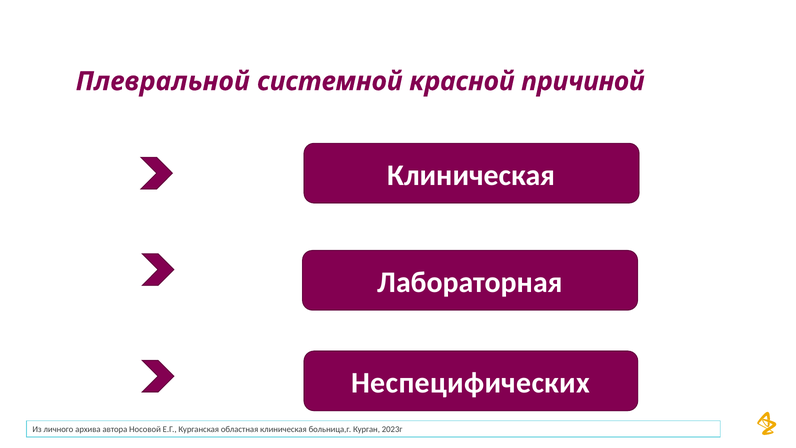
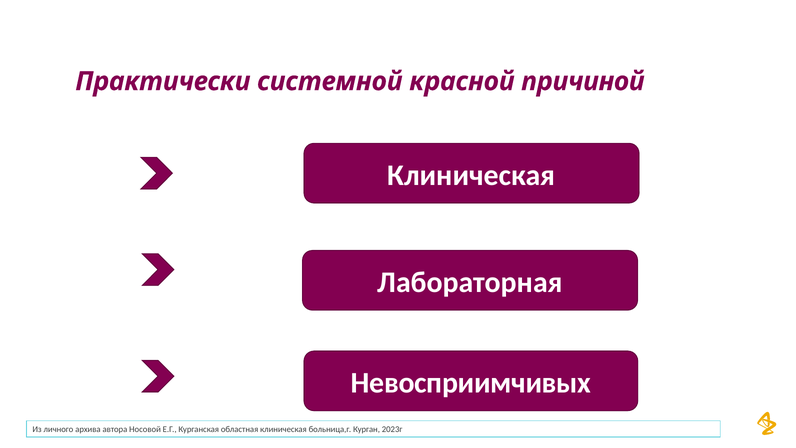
Плевральной: Плевральной -> Практически
Неспецифических: Неспецифических -> Невосприимчивых
